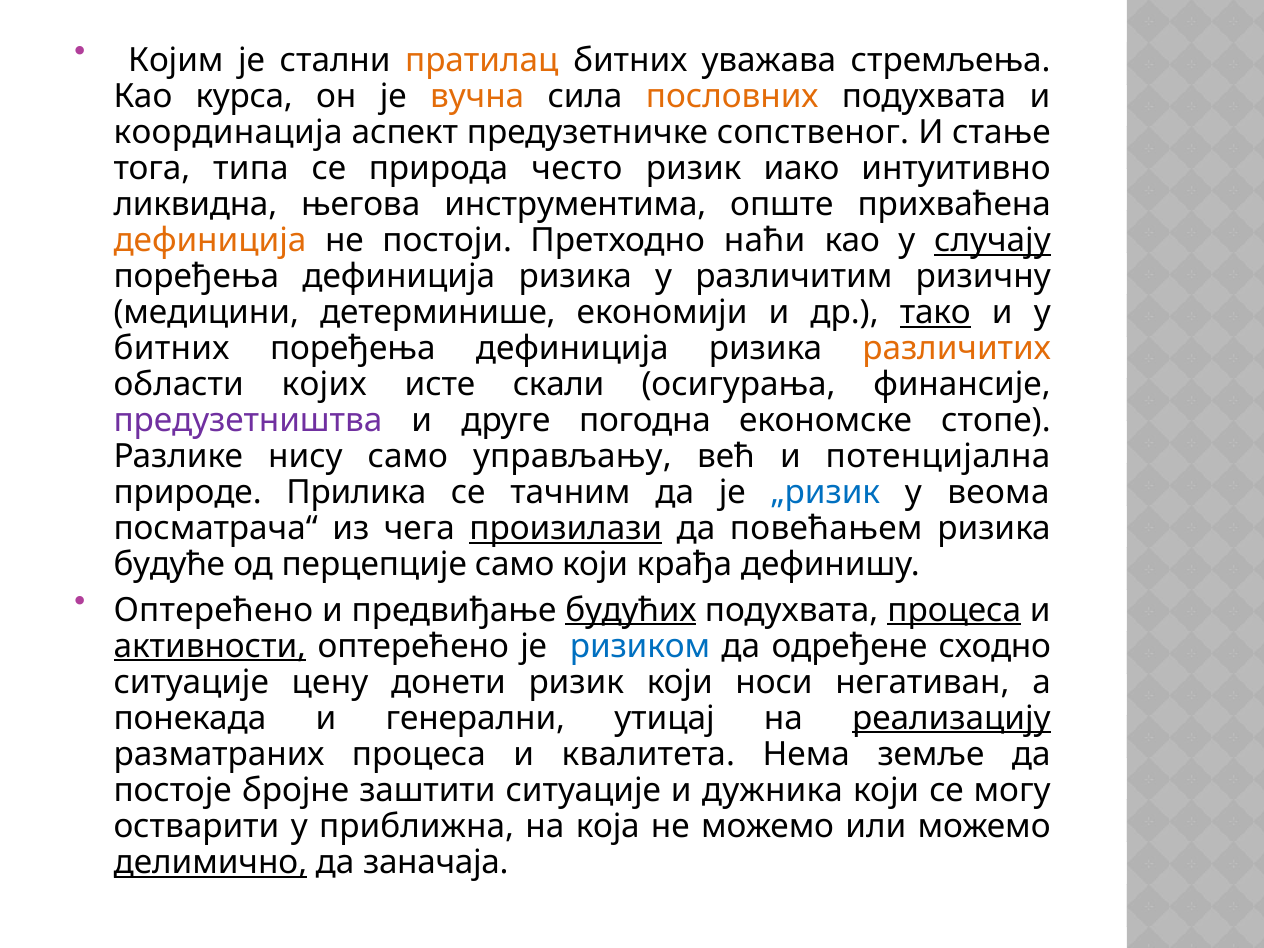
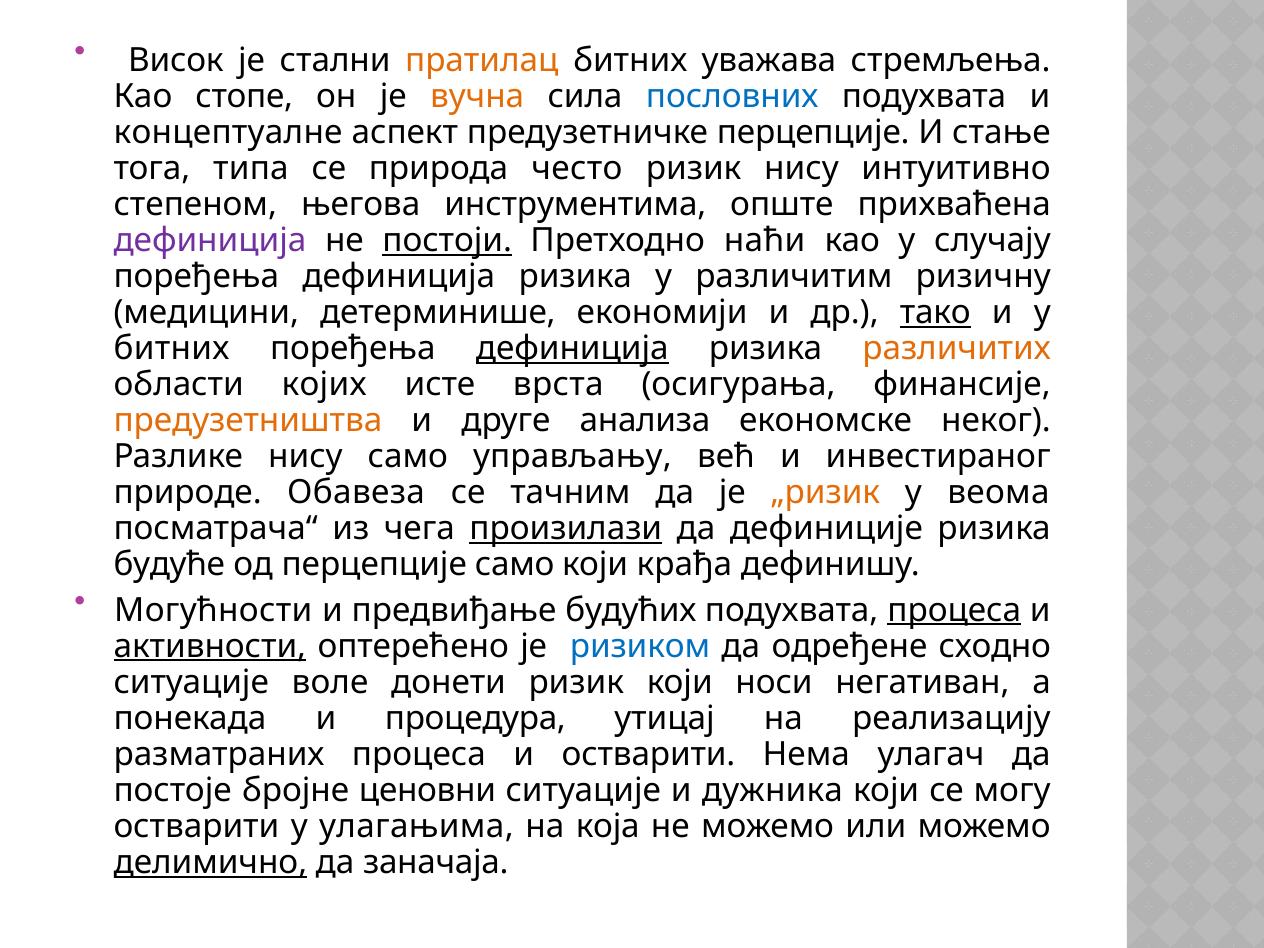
Којим: Којим -> Висок
курса: курса -> стопе
пословних colour: orange -> blue
координација: координација -> концептуалне
предузетничке сопственог: сопственог -> перцепције
ризик иако: иако -> нису
ликвидна: ликвидна -> степеном
дефиниција at (210, 240) colour: orange -> purple
постоји underline: none -> present
случају underline: present -> none
дефиниција at (572, 348) underline: none -> present
скали: скали -> врста
предузетништва colour: purple -> orange
погодна: погодна -> анализа
стопе: стопе -> неког
потенцијална: потенцијална -> инвестираног
Прилика: Прилика -> Обавеза
„ризик colour: blue -> orange
повећањем: повећањем -> дефиниције
Оптерећено at (213, 610): Оптерећено -> Могућности
будућих underline: present -> none
цену: цену -> воле
генерални: генерални -> процедура
реализацију underline: present -> none
и квалитета: квалитета -> остварити
земље: земље -> улагач
заштити: заштити -> ценовни
приближна: приближна -> улагањима
